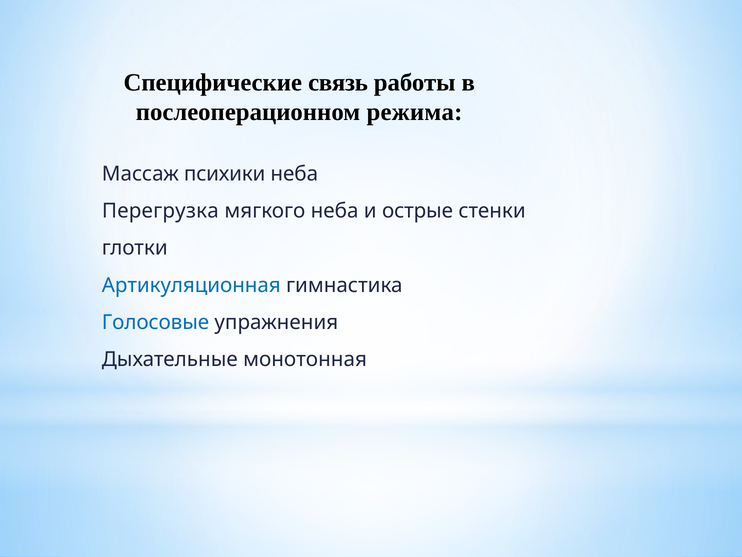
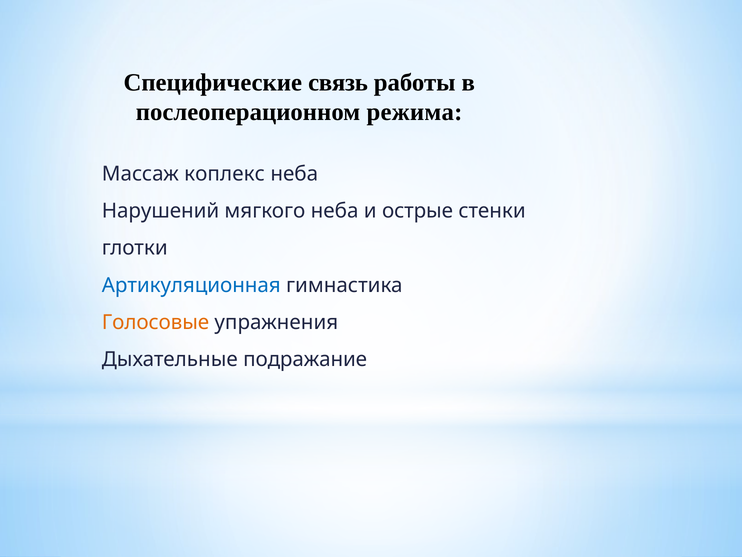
психики: психики -> коплекс
Перегрузка: Перегрузка -> Нарушений
Голосовые colour: blue -> orange
монотонная: монотонная -> подражание
